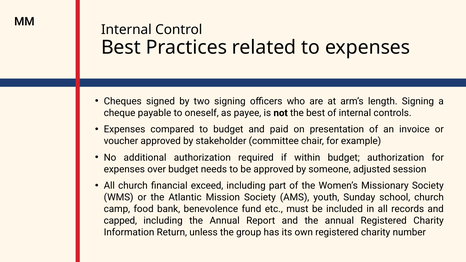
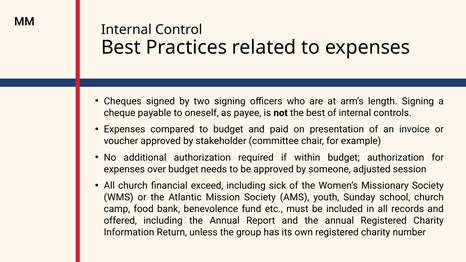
part: part -> sick
capped: capped -> offered
